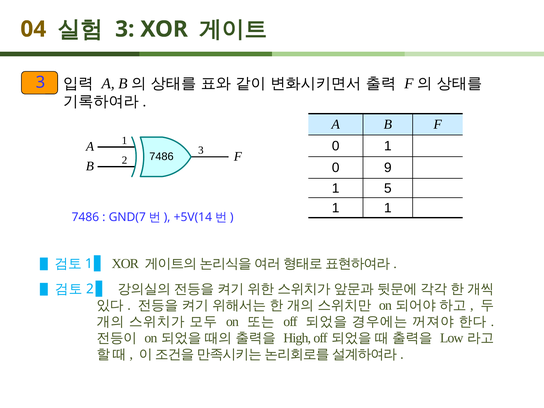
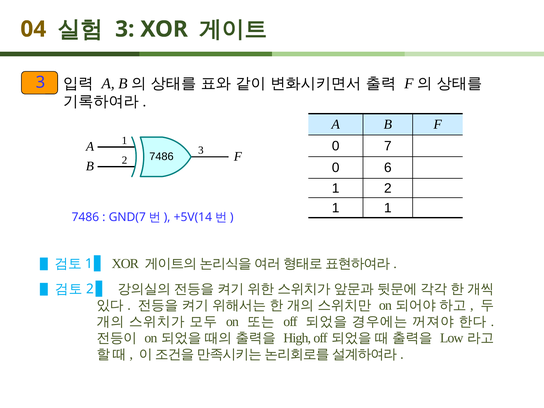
0 1: 1 -> 7
9: 9 -> 6
5 at (388, 188): 5 -> 2
